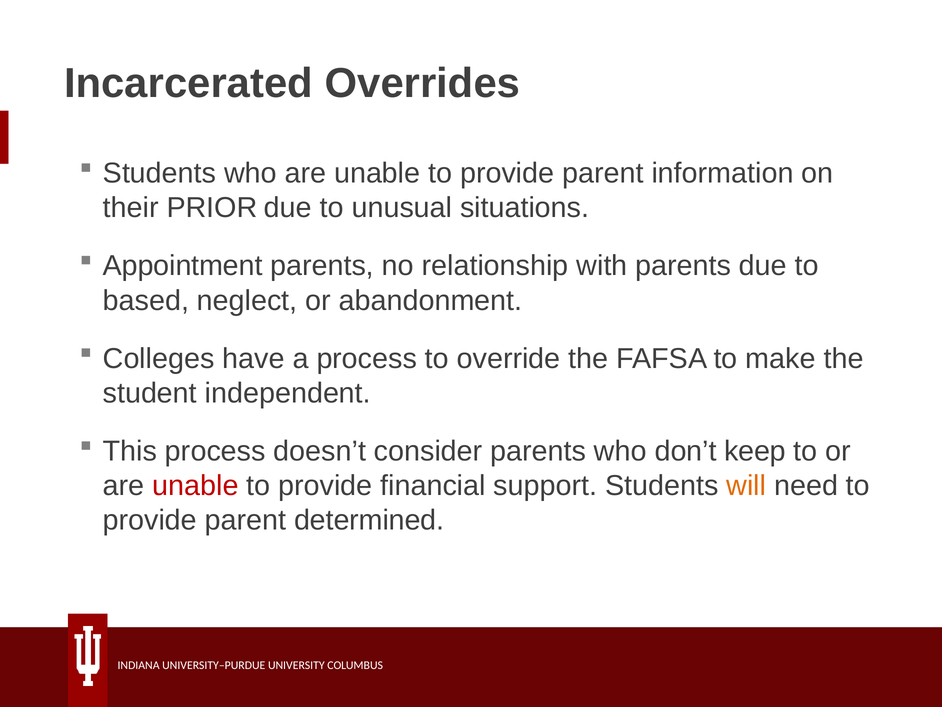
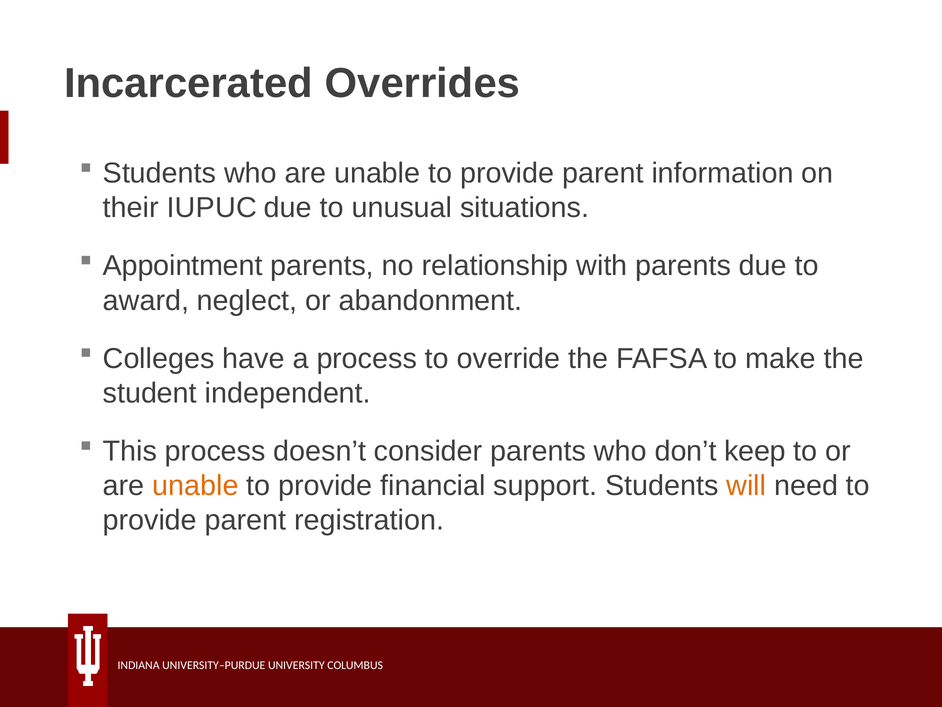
PRIOR: PRIOR -> IUPUC
based: based -> award
unable at (195, 485) colour: red -> orange
determined: determined -> registration
